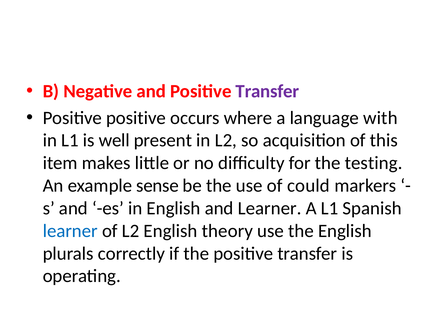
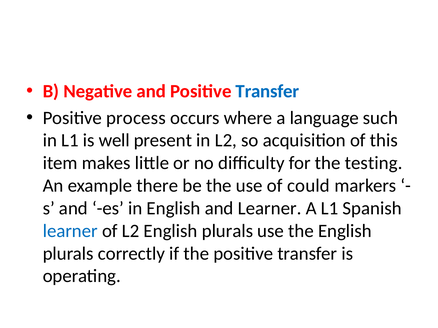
Transfer at (267, 91) colour: purple -> blue
Positive positive: positive -> process
with: with -> such
sense: sense -> there
L2 English theory: theory -> plurals
